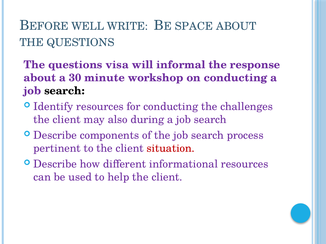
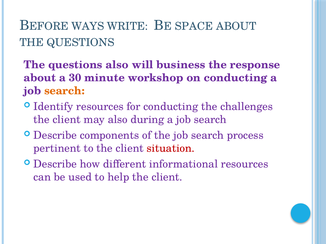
WELL: WELL -> WAYS
questions visa: visa -> also
informal: informal -> business
search at (64, 91) colour: black -> orange
